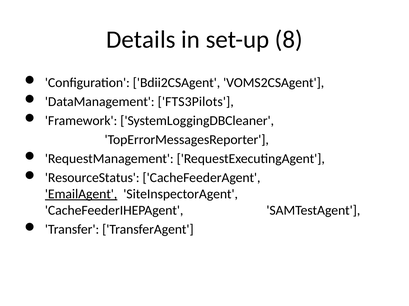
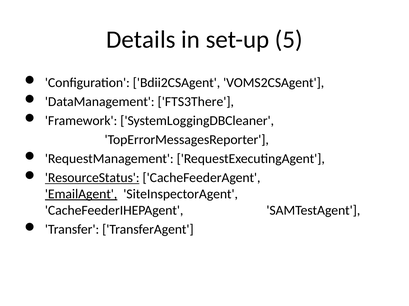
8: 8 -> 5
FTS3Pilots: FTS3Pilots -> FTS3There
ResourceStatus underline: none -> present
